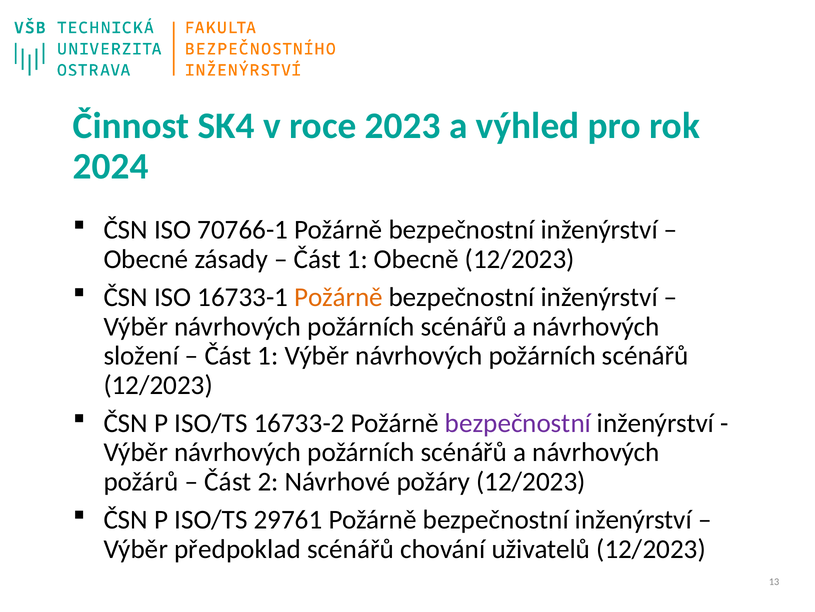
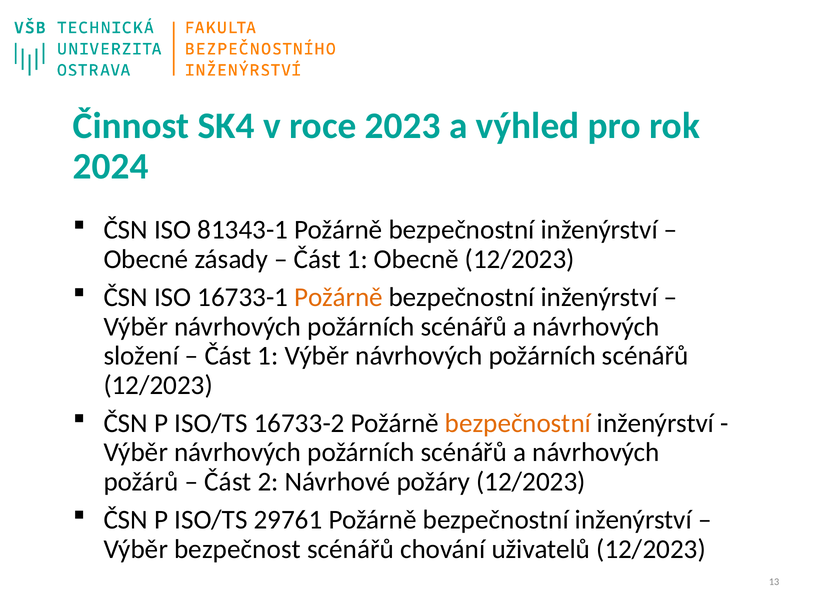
70766-1: 70766-1 -> 81343-1
bezpečnostní at (518, 423) colour: purple -> orange
předpoklad: předpoklad -> bezpečnost
